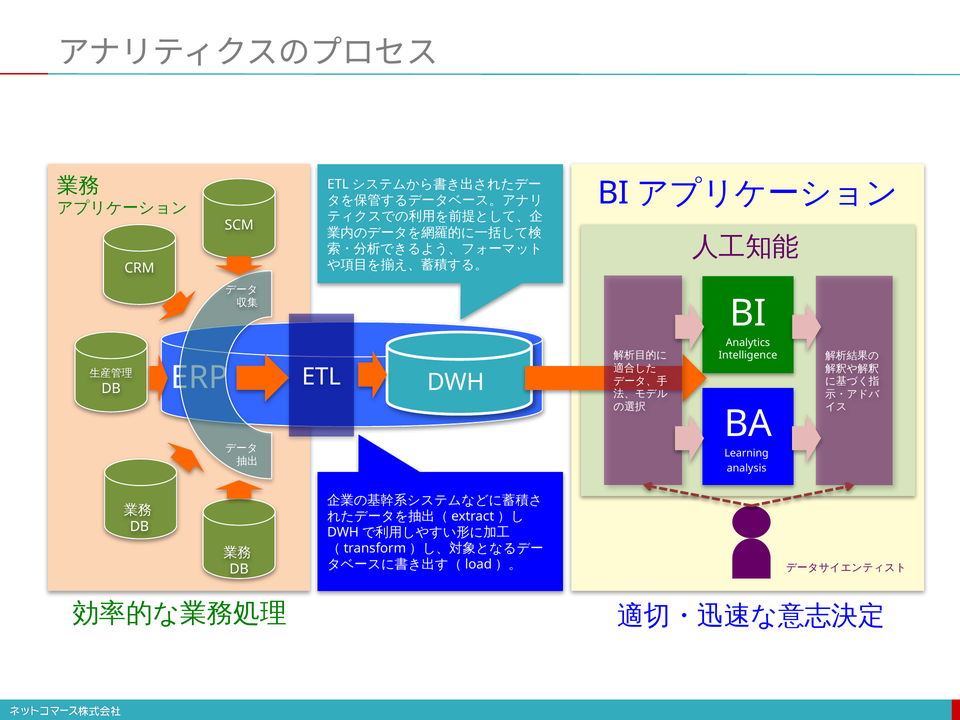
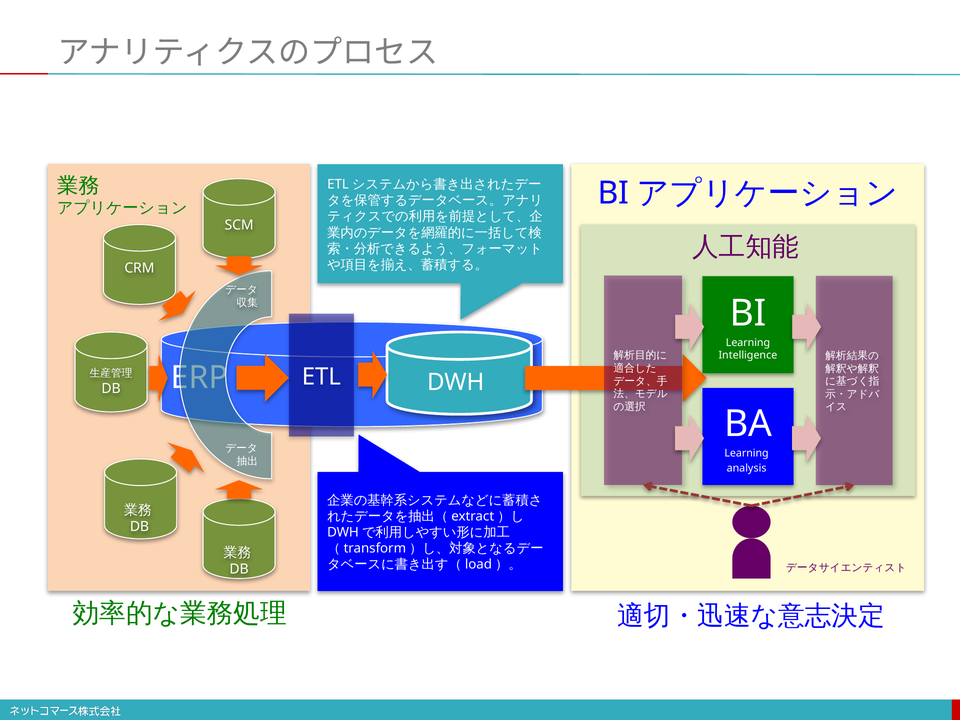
Analytics at (748, 342): Analytics -> Learning
